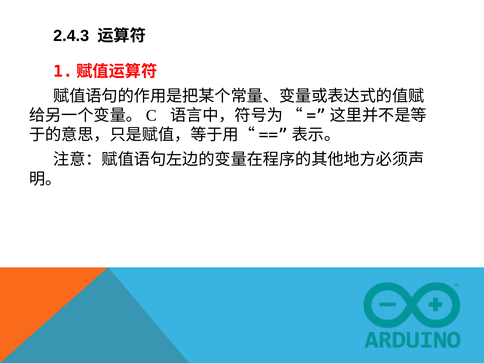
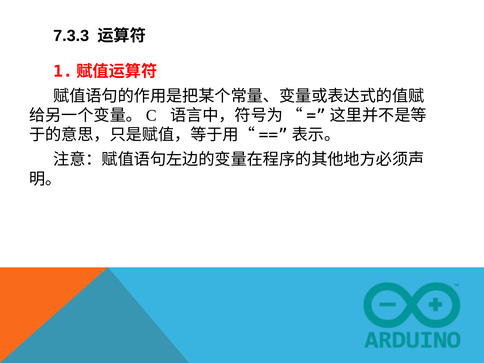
2.4.3: 2.4.3 -> 7.3.3
